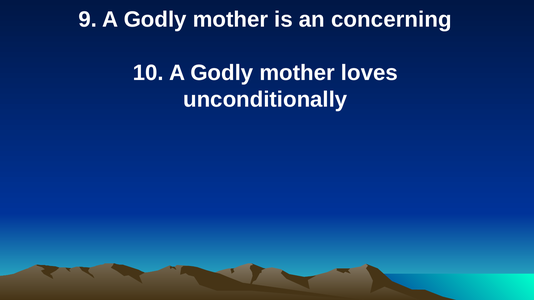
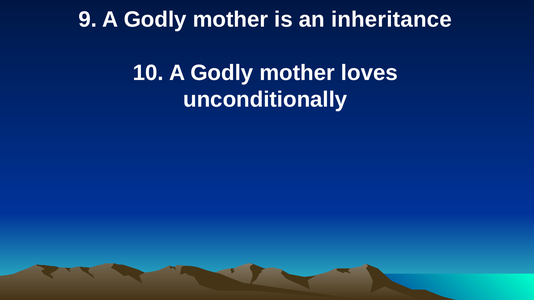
concerning: concerning -> inheritance
